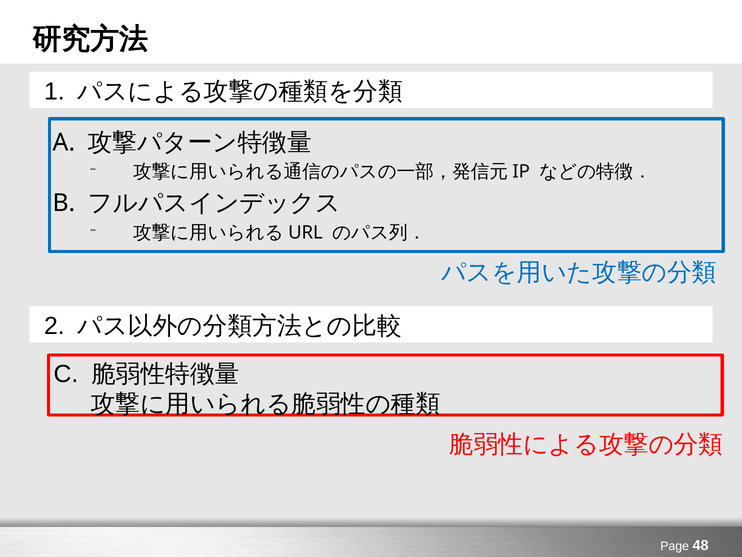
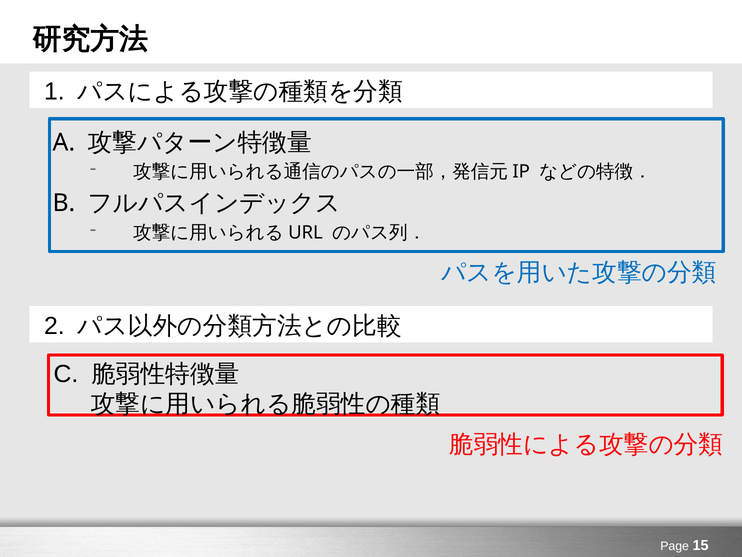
48: 48 -> 15
